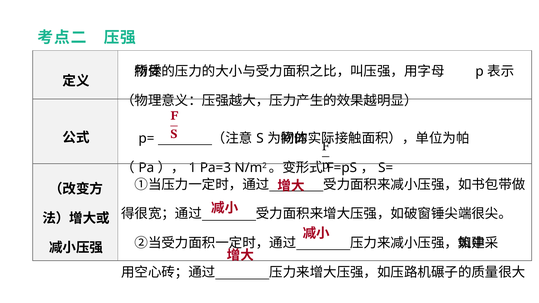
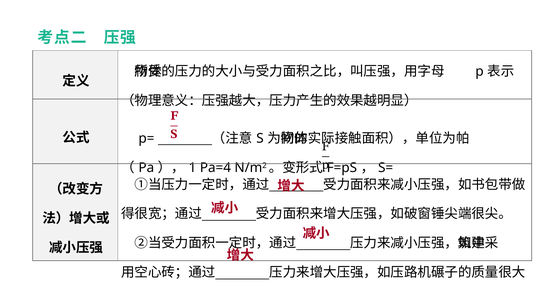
Pa=3: Pa=3 -> Pa=4
